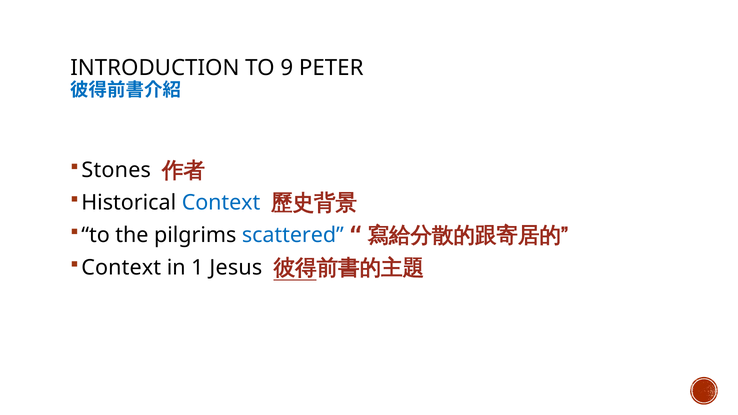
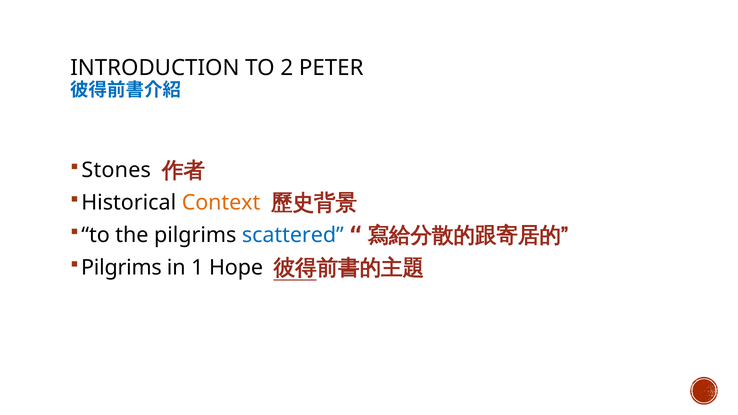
9: 9 -> 2
Context at (221, 203) colour: blue -> orange
Context at (121, 268): Context -> Pilgrims
Jesus: Jesus -> Hope
